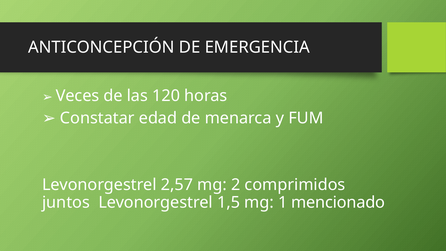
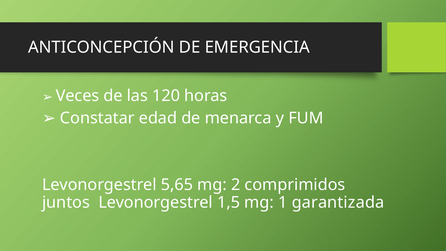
2,57: 2,57 -> 5,65
mencionado: mencionado -> garantizada
